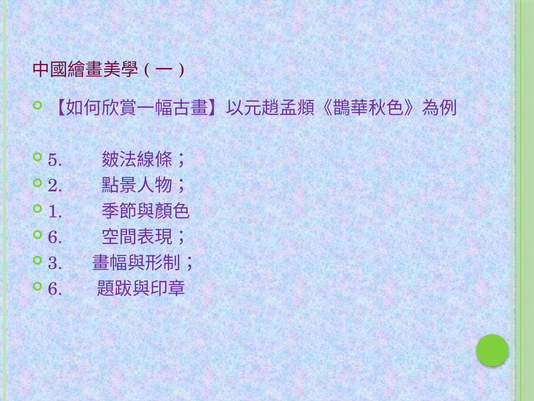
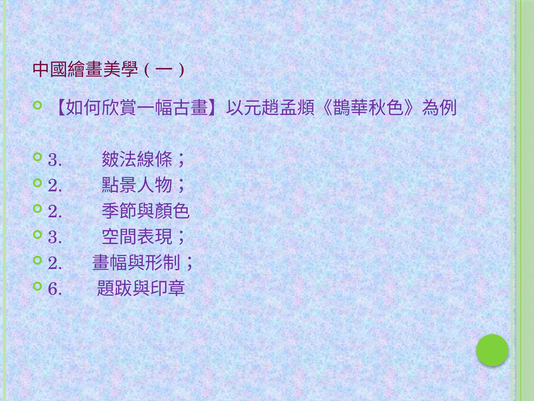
5 at (55, 160): 5 -> 3
1 at (55, 211): 1 -> 2
6 at (55, 237): 6 -> 3
3 at (55, 263): 3 -> 2
